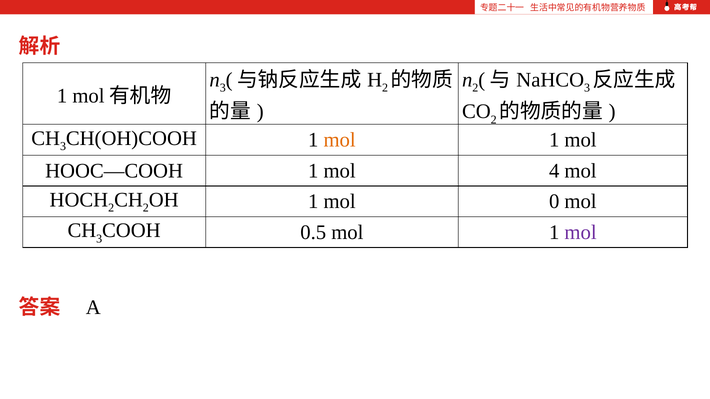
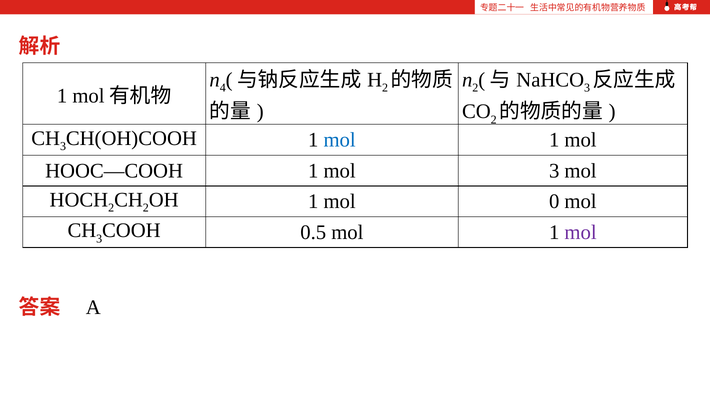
3 at (223, 88): 3 -> 4
mol at (340, 140) colour: orange -> blue
mol 4: 4 -> 3
